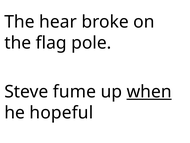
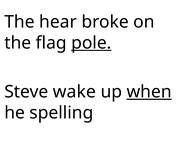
pole underline: none -> present
fume: fume -> wake
hopeful: hopeful -> spelling
